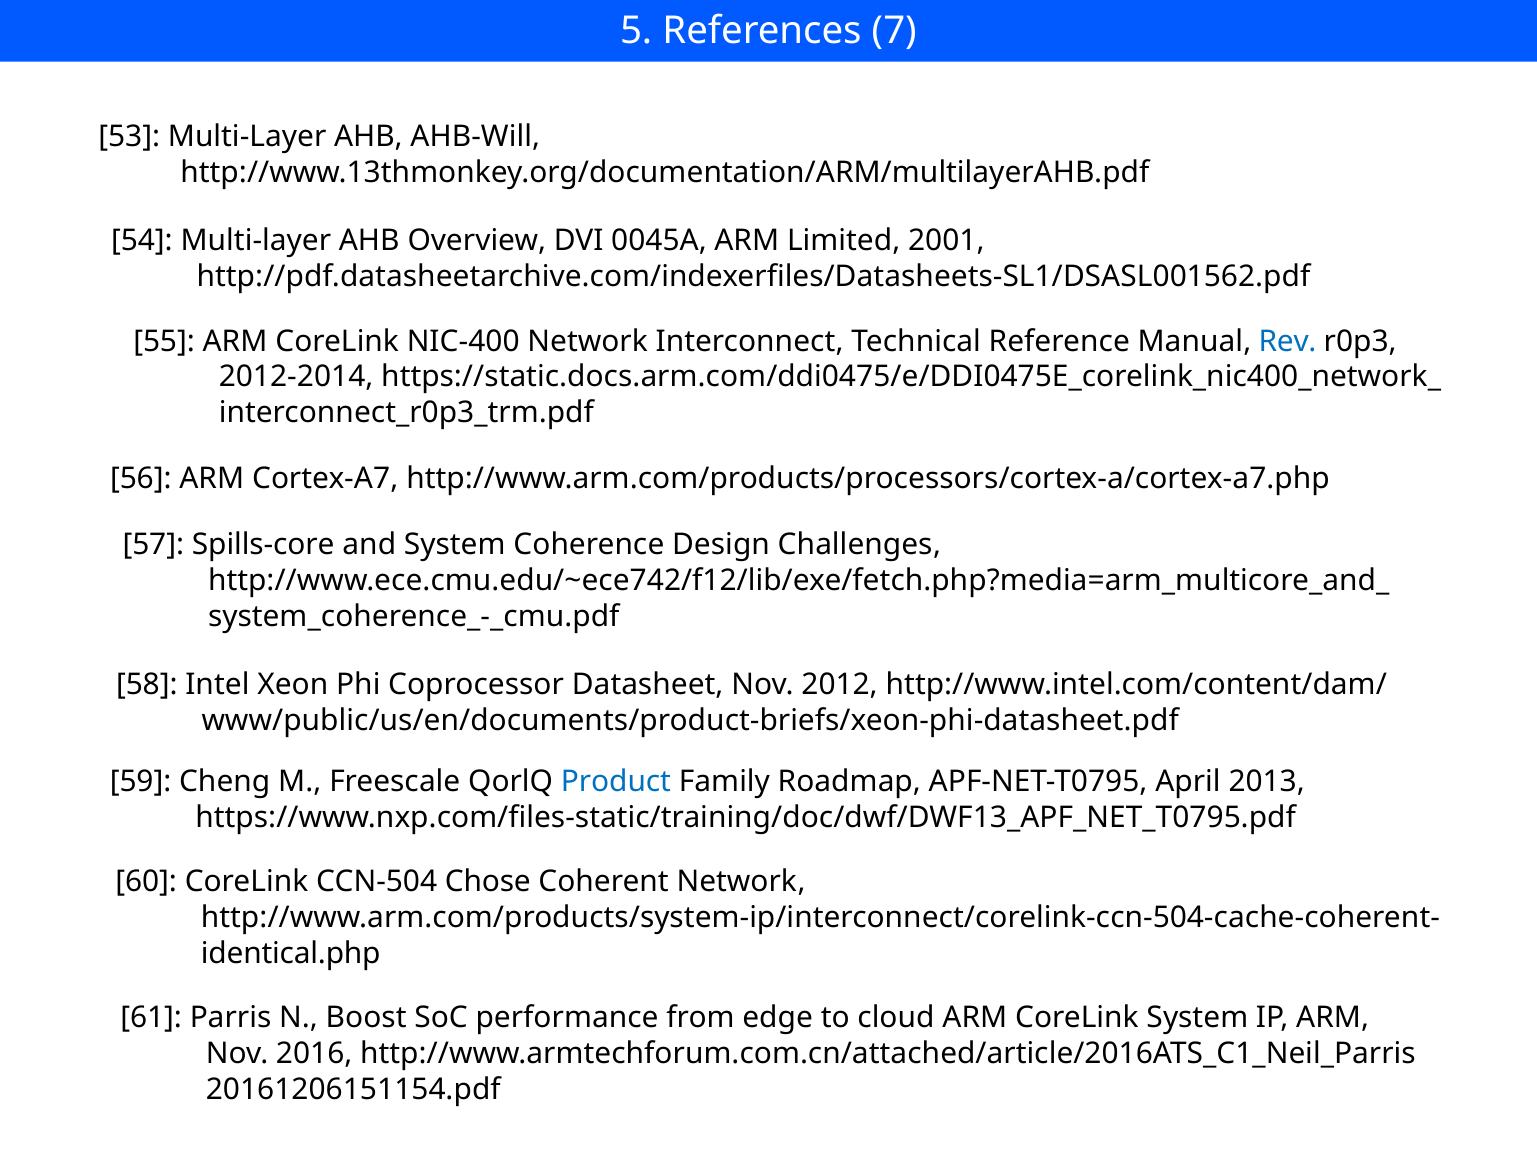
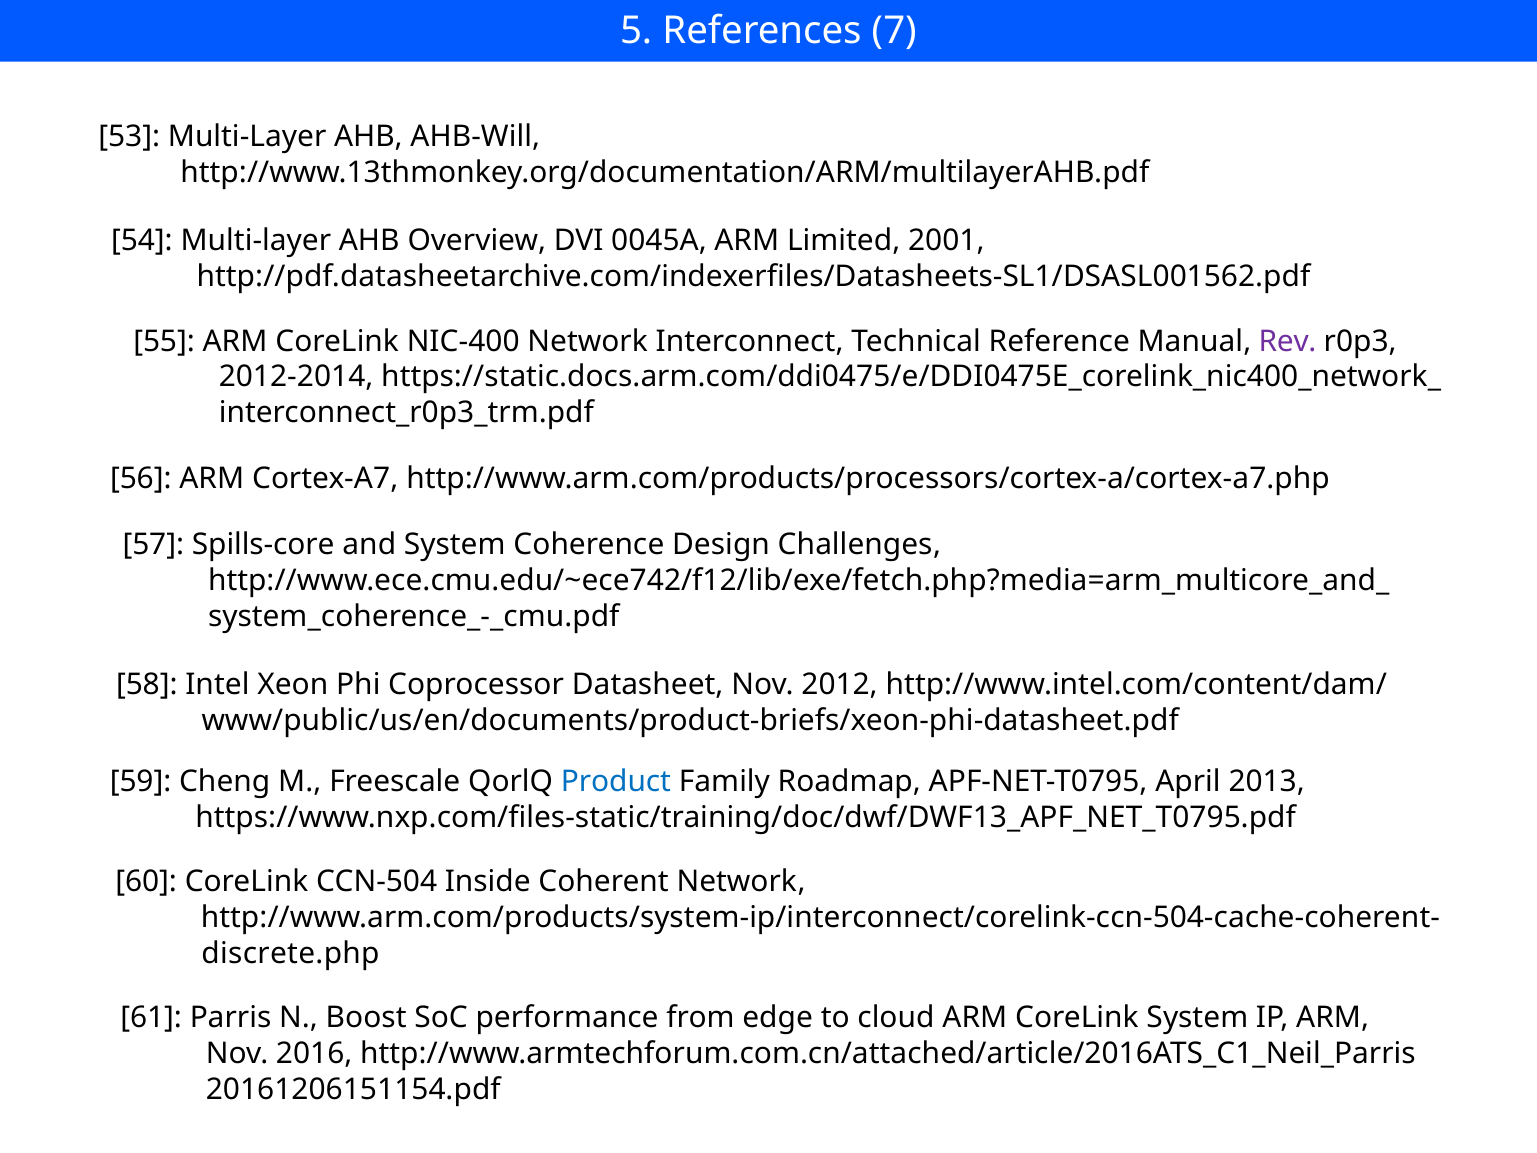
Rev colour: blue -> purple
Chose: Chose -> Inside
identical.php: identical.php -> discrete.php
